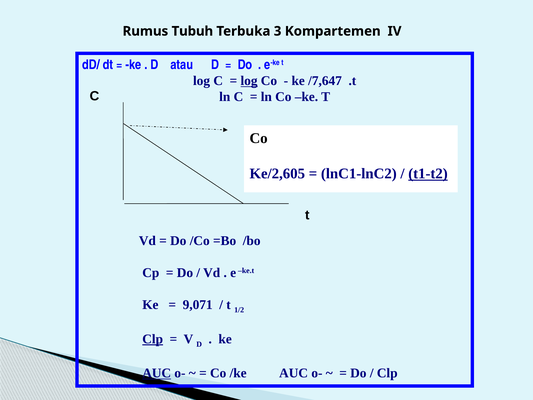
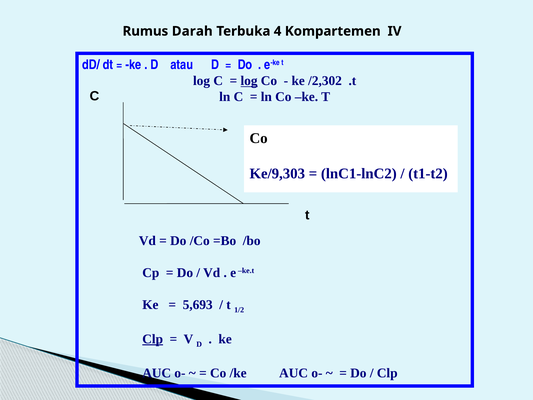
Tubuh: Tubuh -> Darah
3: 3 -> 4
/7,647: /7,647 -> /2,302
Ke/2,605: Ke/2,605 -> Ke/9,303
t1-t2 underline: present -> none
9,071: 9,071 -> 5,693
AUC at (157, 373) underline: present -> none
